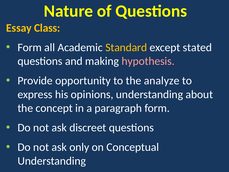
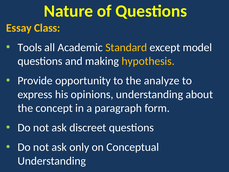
Form at (30, 47): Form -> Tools
stated: stated -> model
hypothesis colour: pink -> yellow
